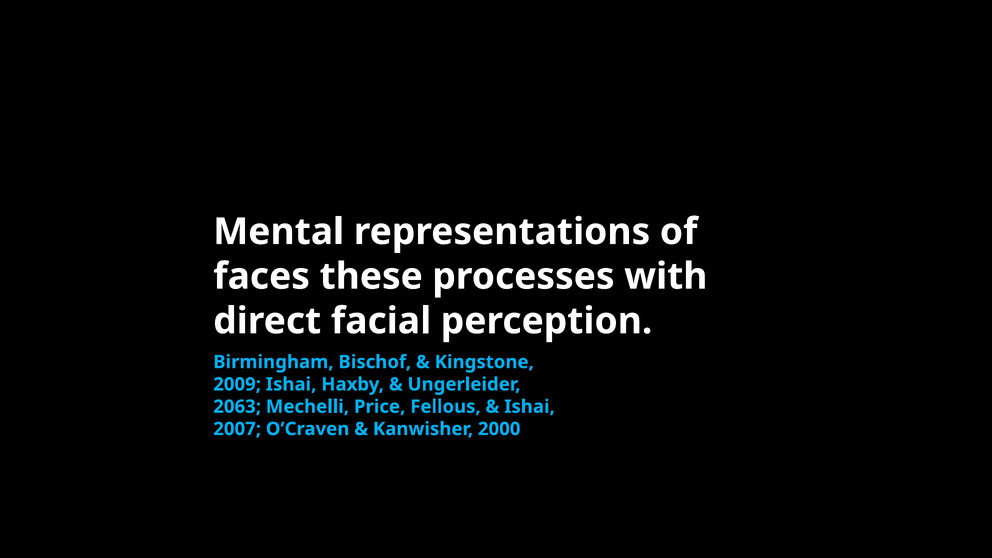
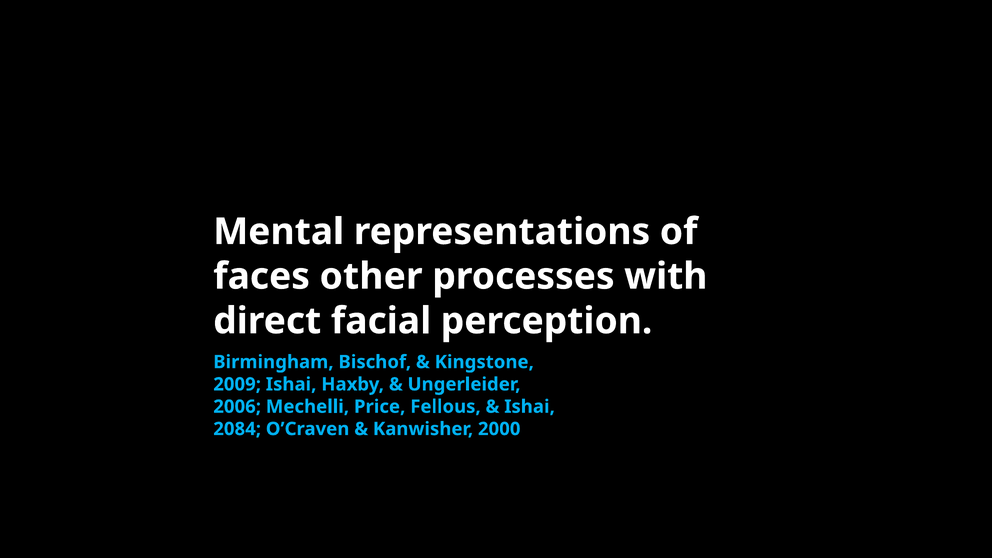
these: these -> other
2063: 2063 -> 2006
2007: 2007 -> 2084
